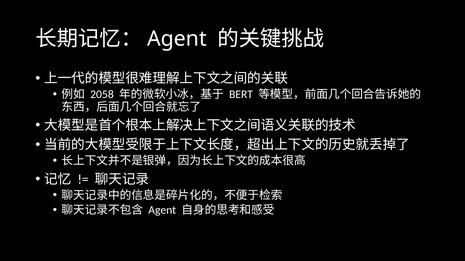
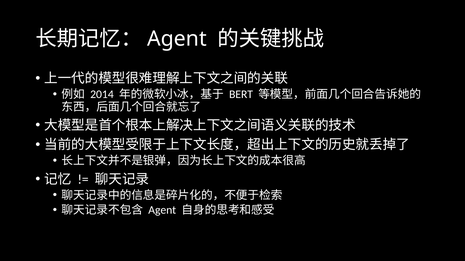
2058: 2058 -> 2014
